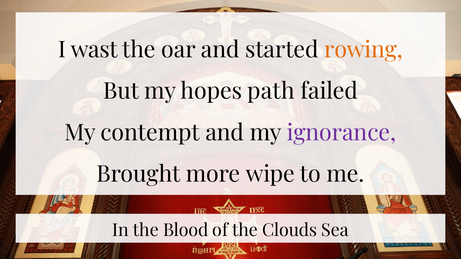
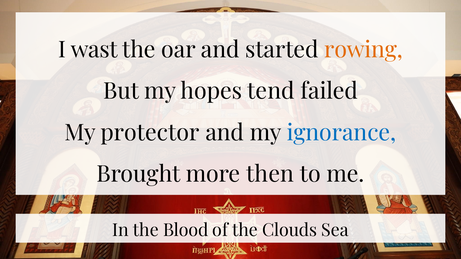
path: path -> tend
contempt: contempt -> protector
ignorance colour: purple -> blue
wipe: wipe -> then
